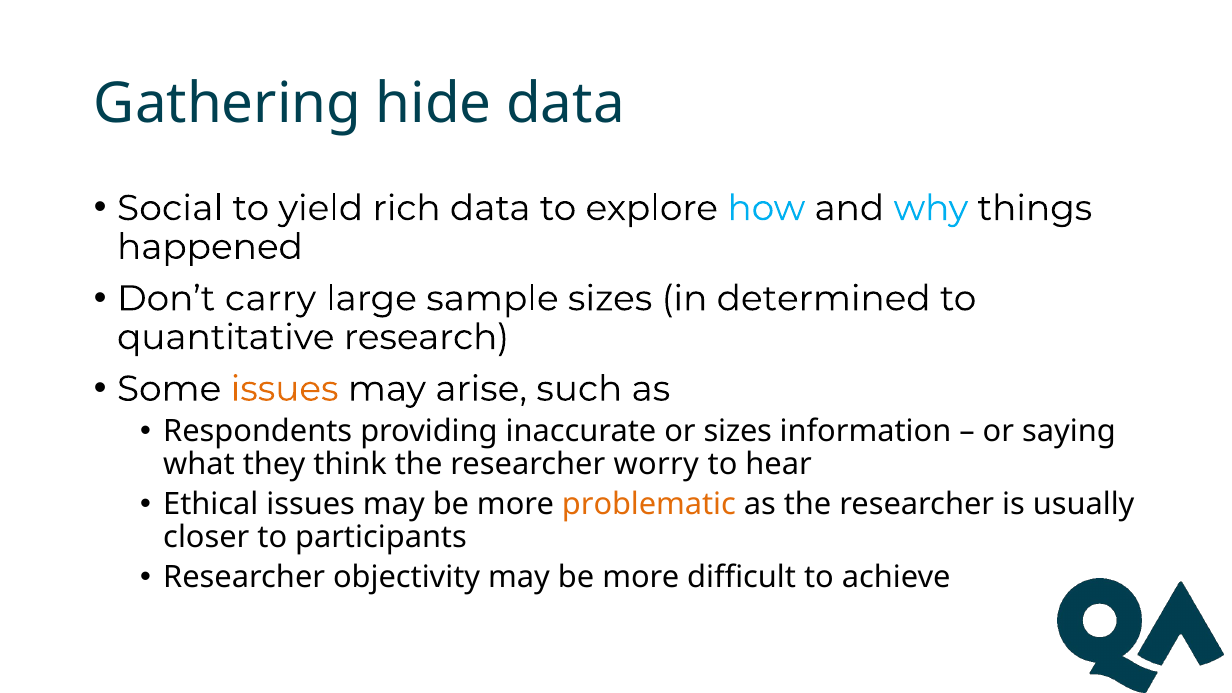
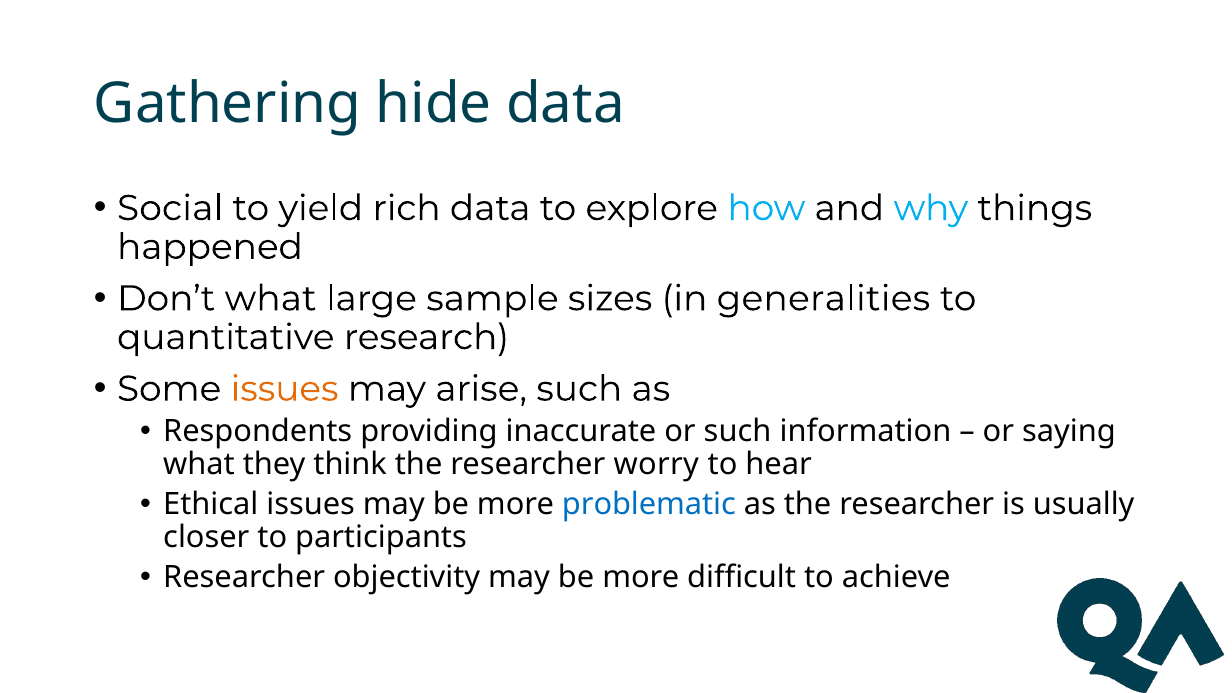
Don’t carry: carry -> what
determined: determined -> generalities
or sizes: sizes -> such
problematic colour: orange -> blue
